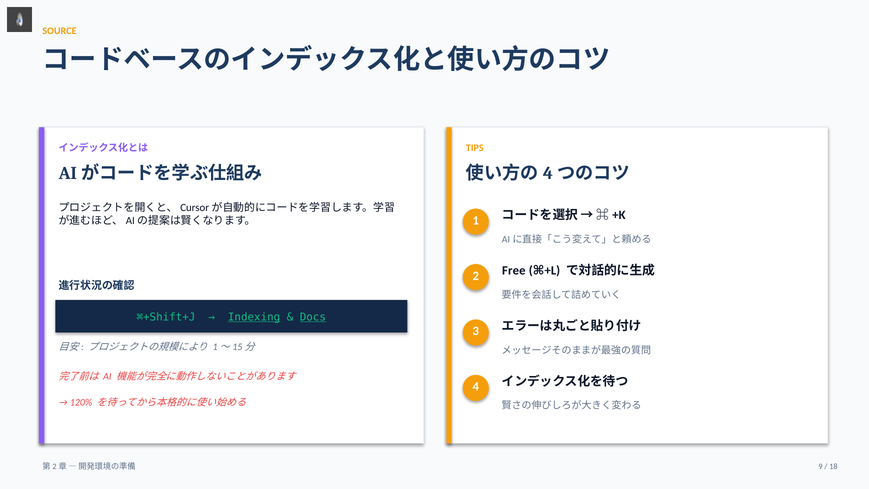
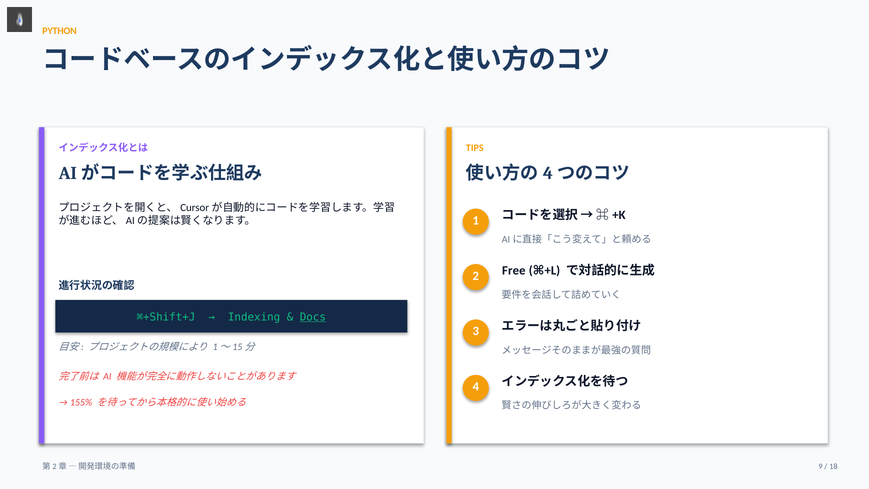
SOURCE: SOURCE -> PYTHON
Indexing underline: present -> none
120%: 120% -> 155%
